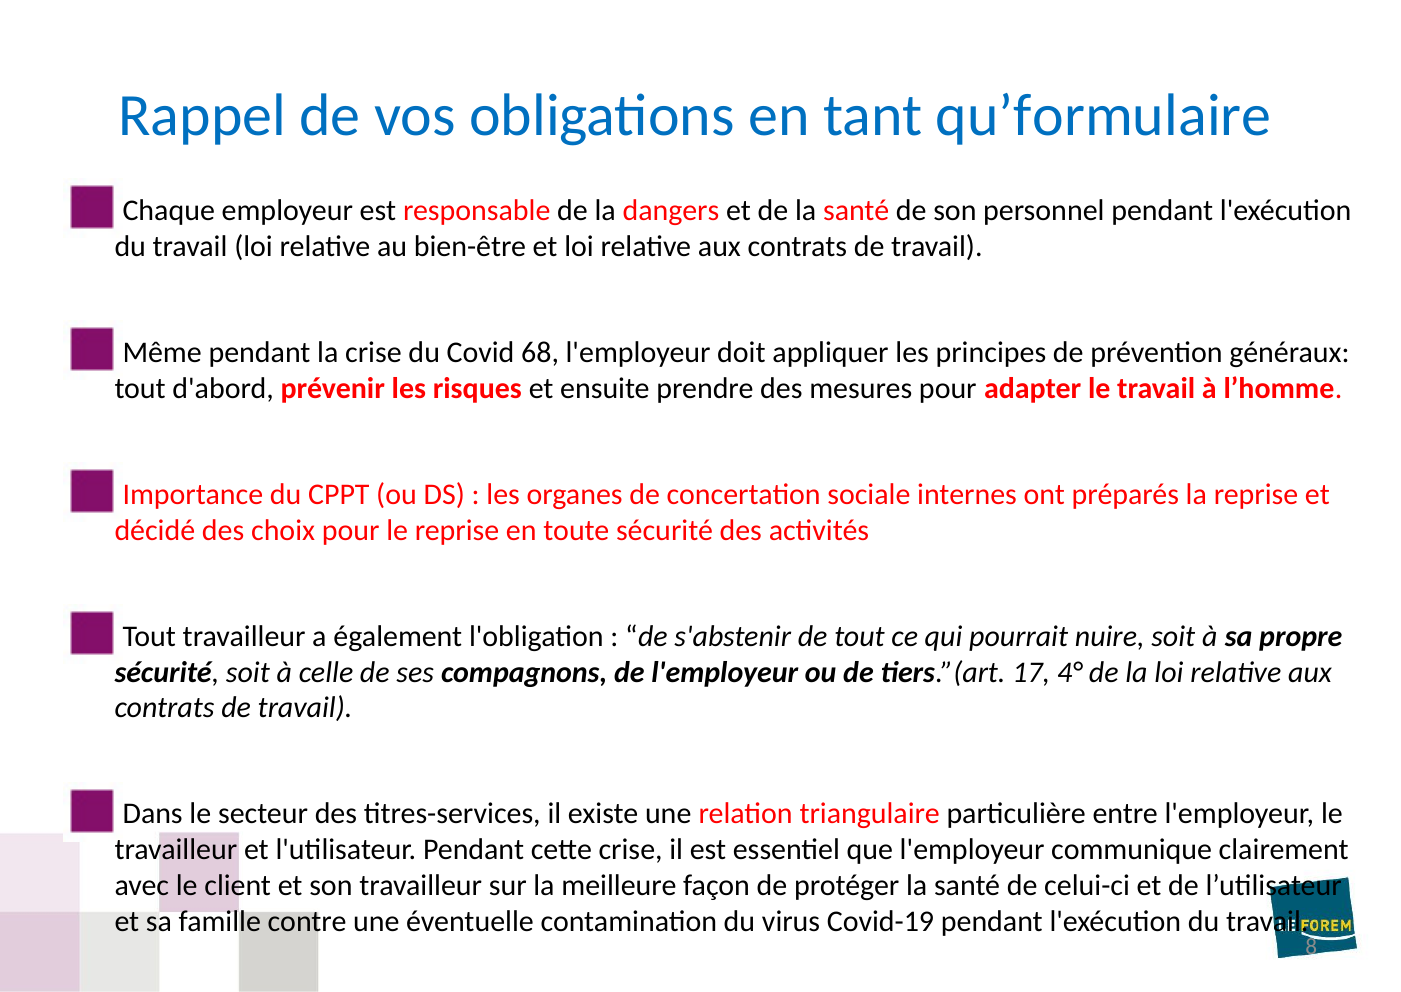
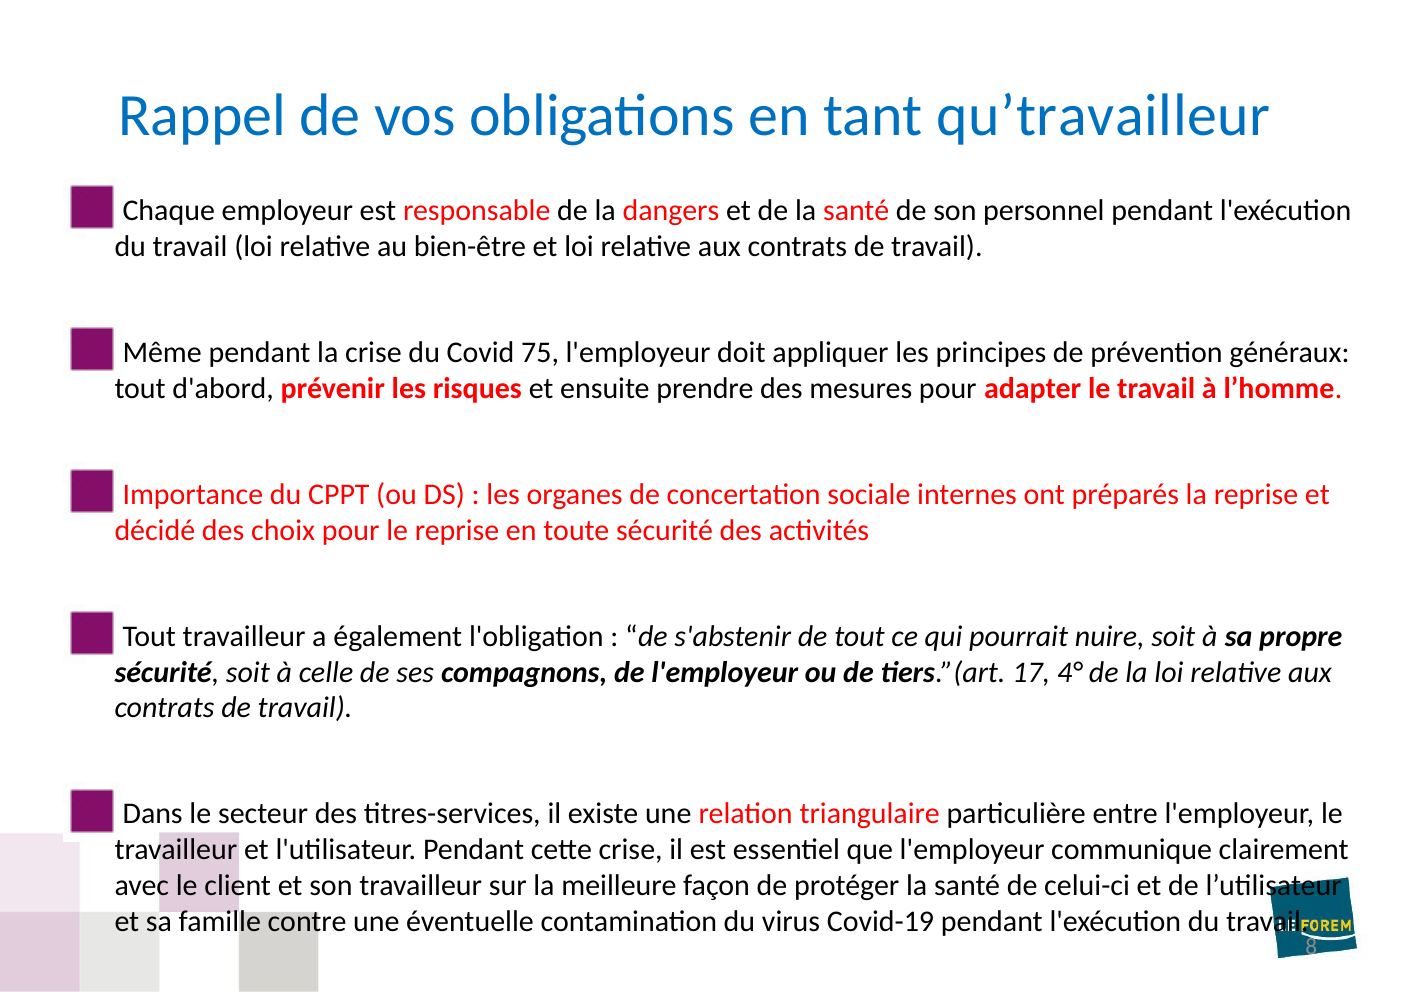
qu’formulaire: qu’formulaire -> qu’travailleur
68: 68 -> 75
